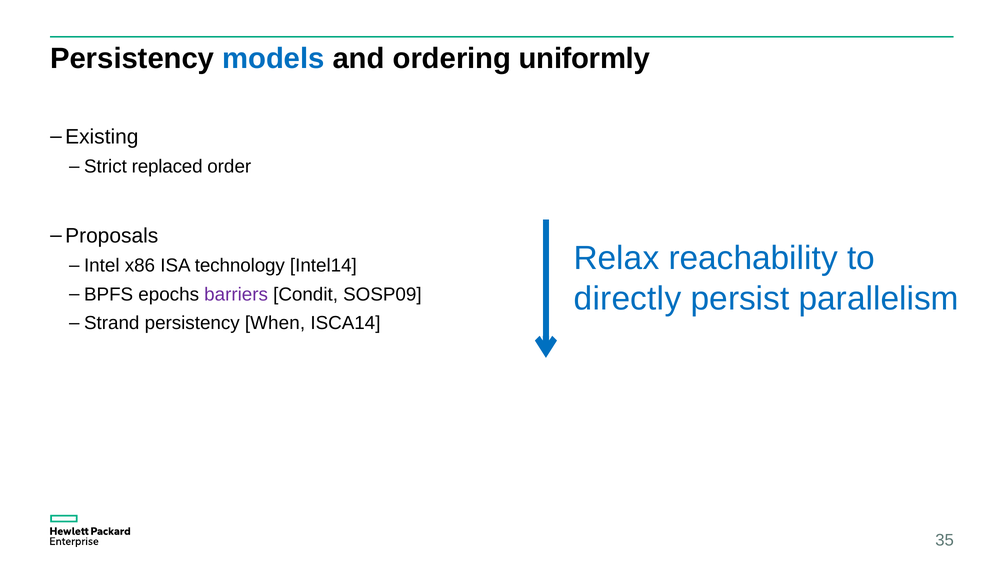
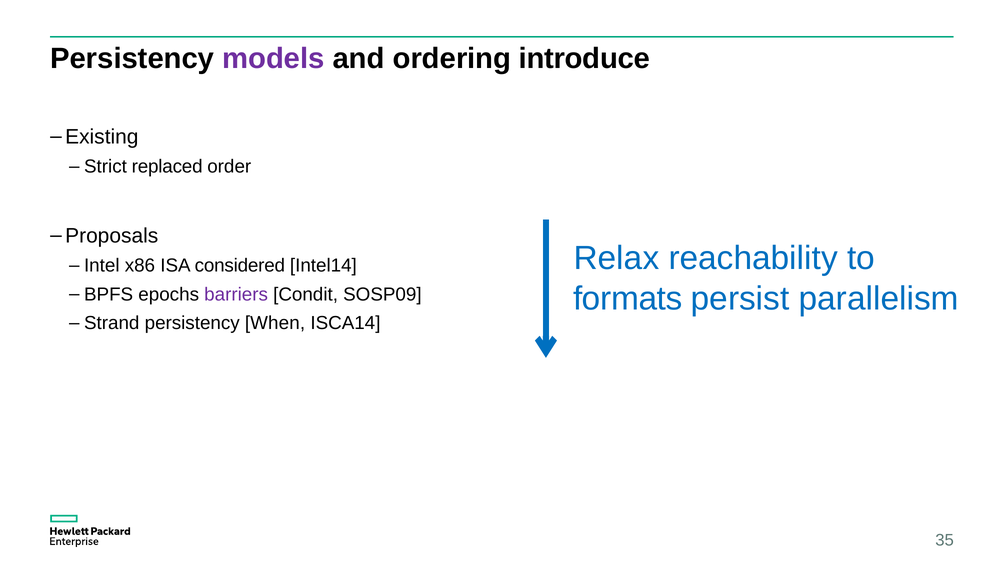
models colour: blue -> purple
uniformly: uniformly -> introduce
technology: technology -> considered
directly: directly -> formats
